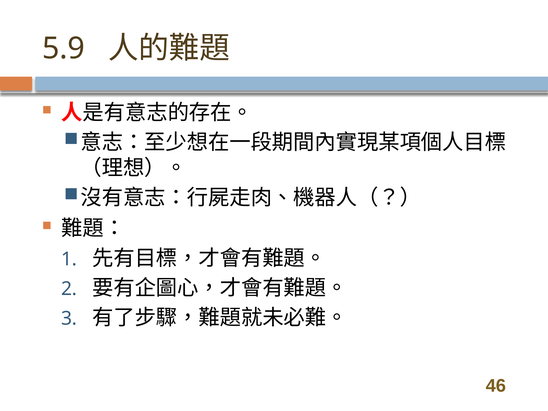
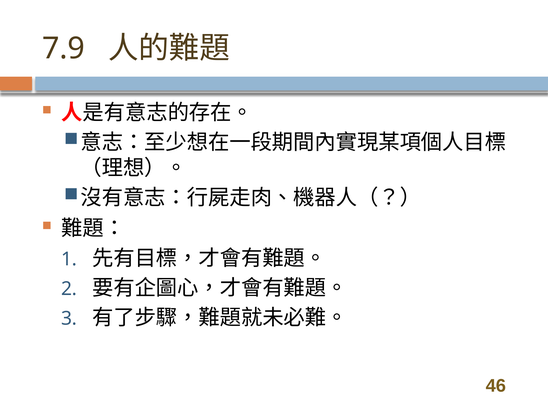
5.9: 5.9 -> 7.9
